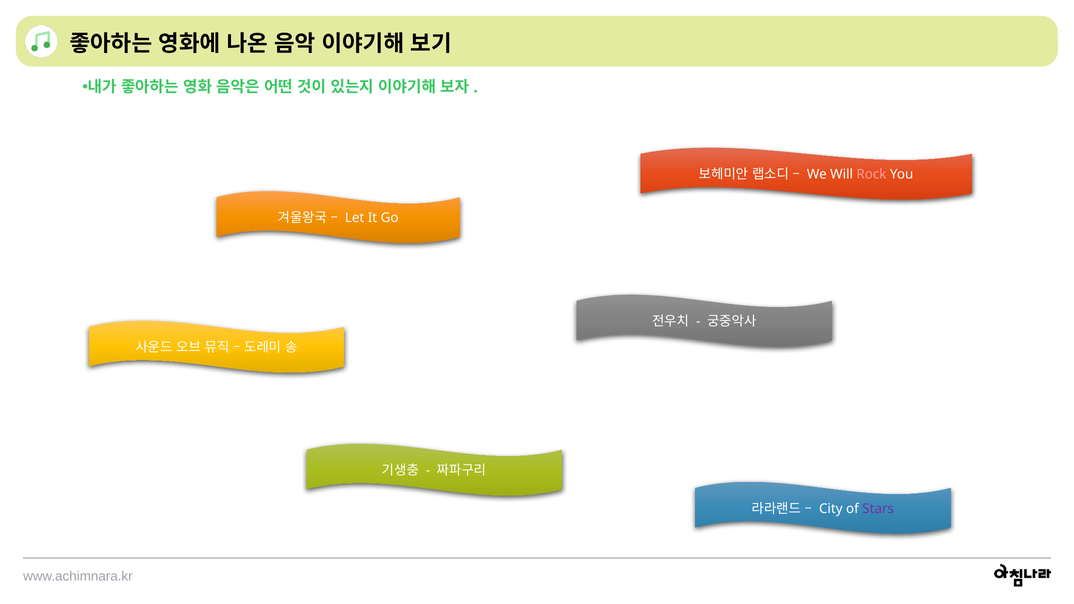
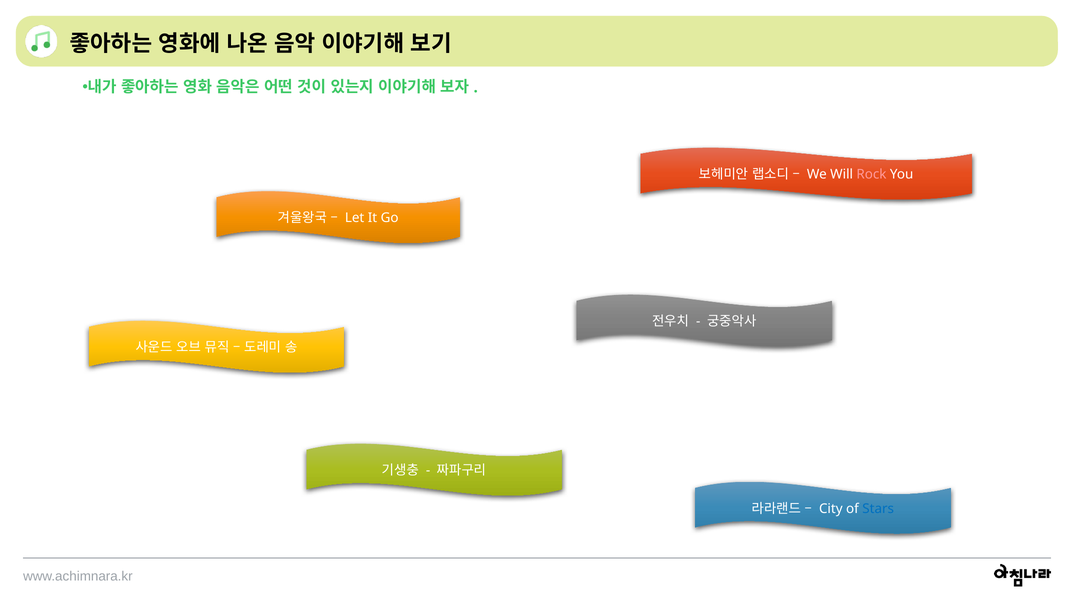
Stars colour: purple -> blue
